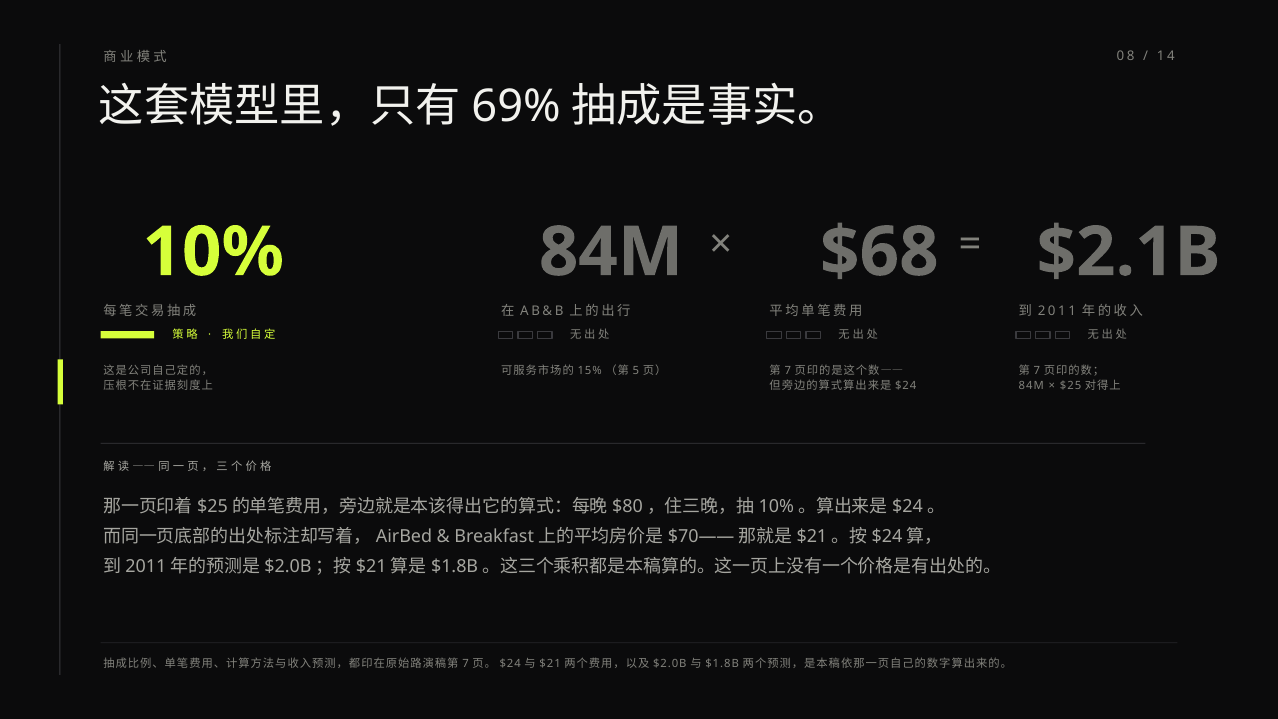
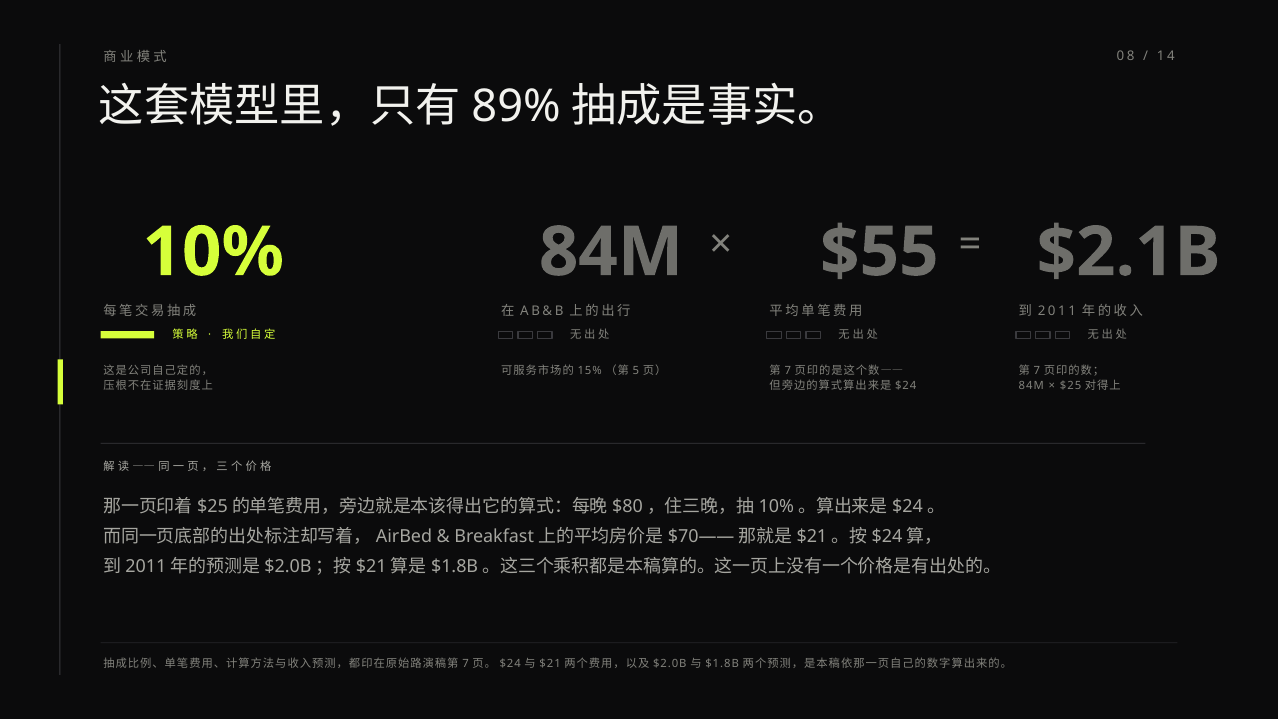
69%: 69% -> 89%
$68: $68 -> $55
